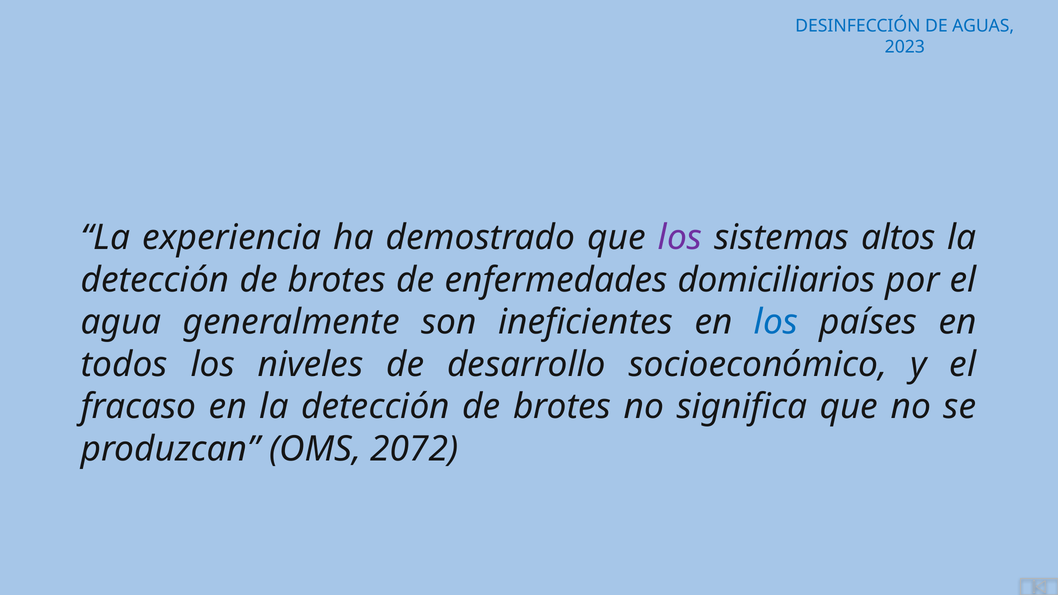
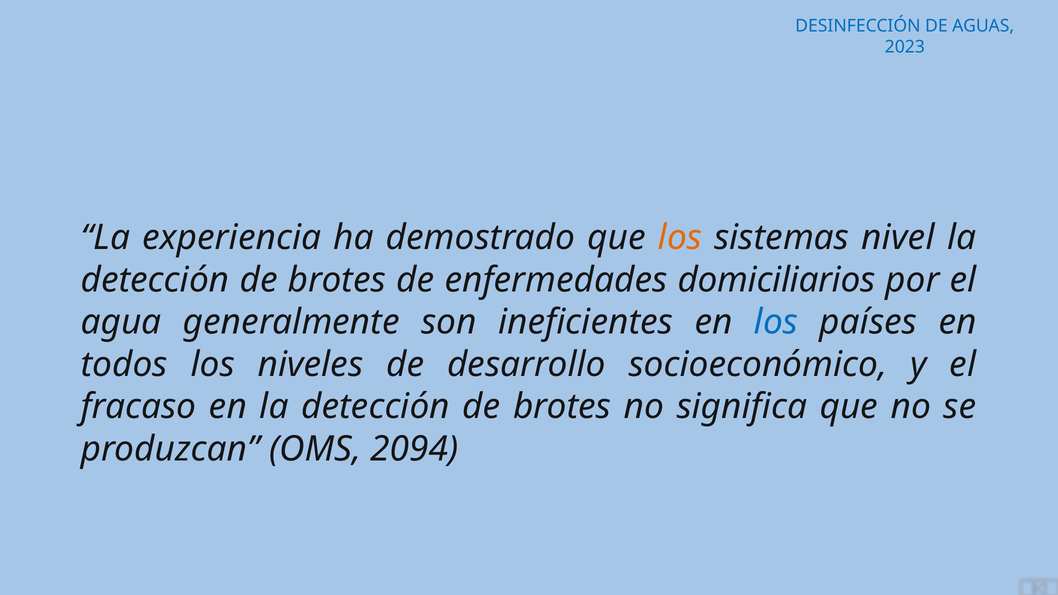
los at (680, 238) colour: purple -> orange
altos: altos -> nivel
2072: 2072 -> 2094
